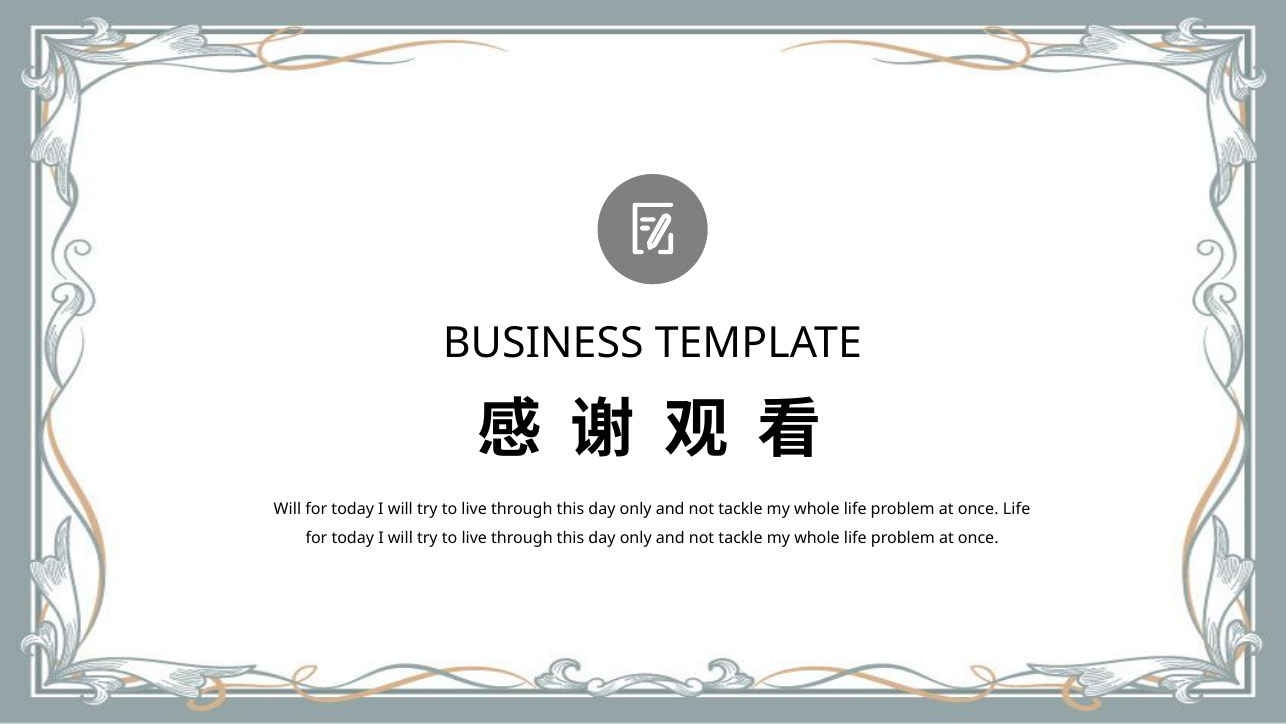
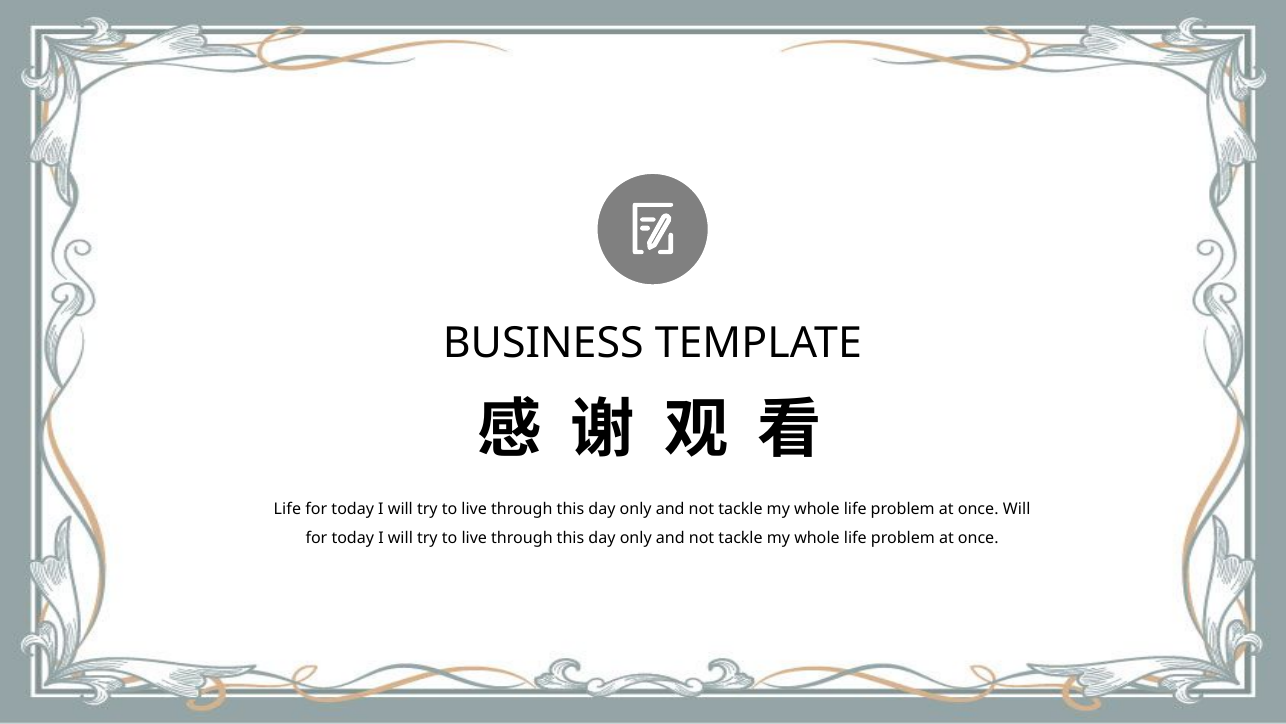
Will at (287, 509): Will -> Life
once Life: Life -> Will
